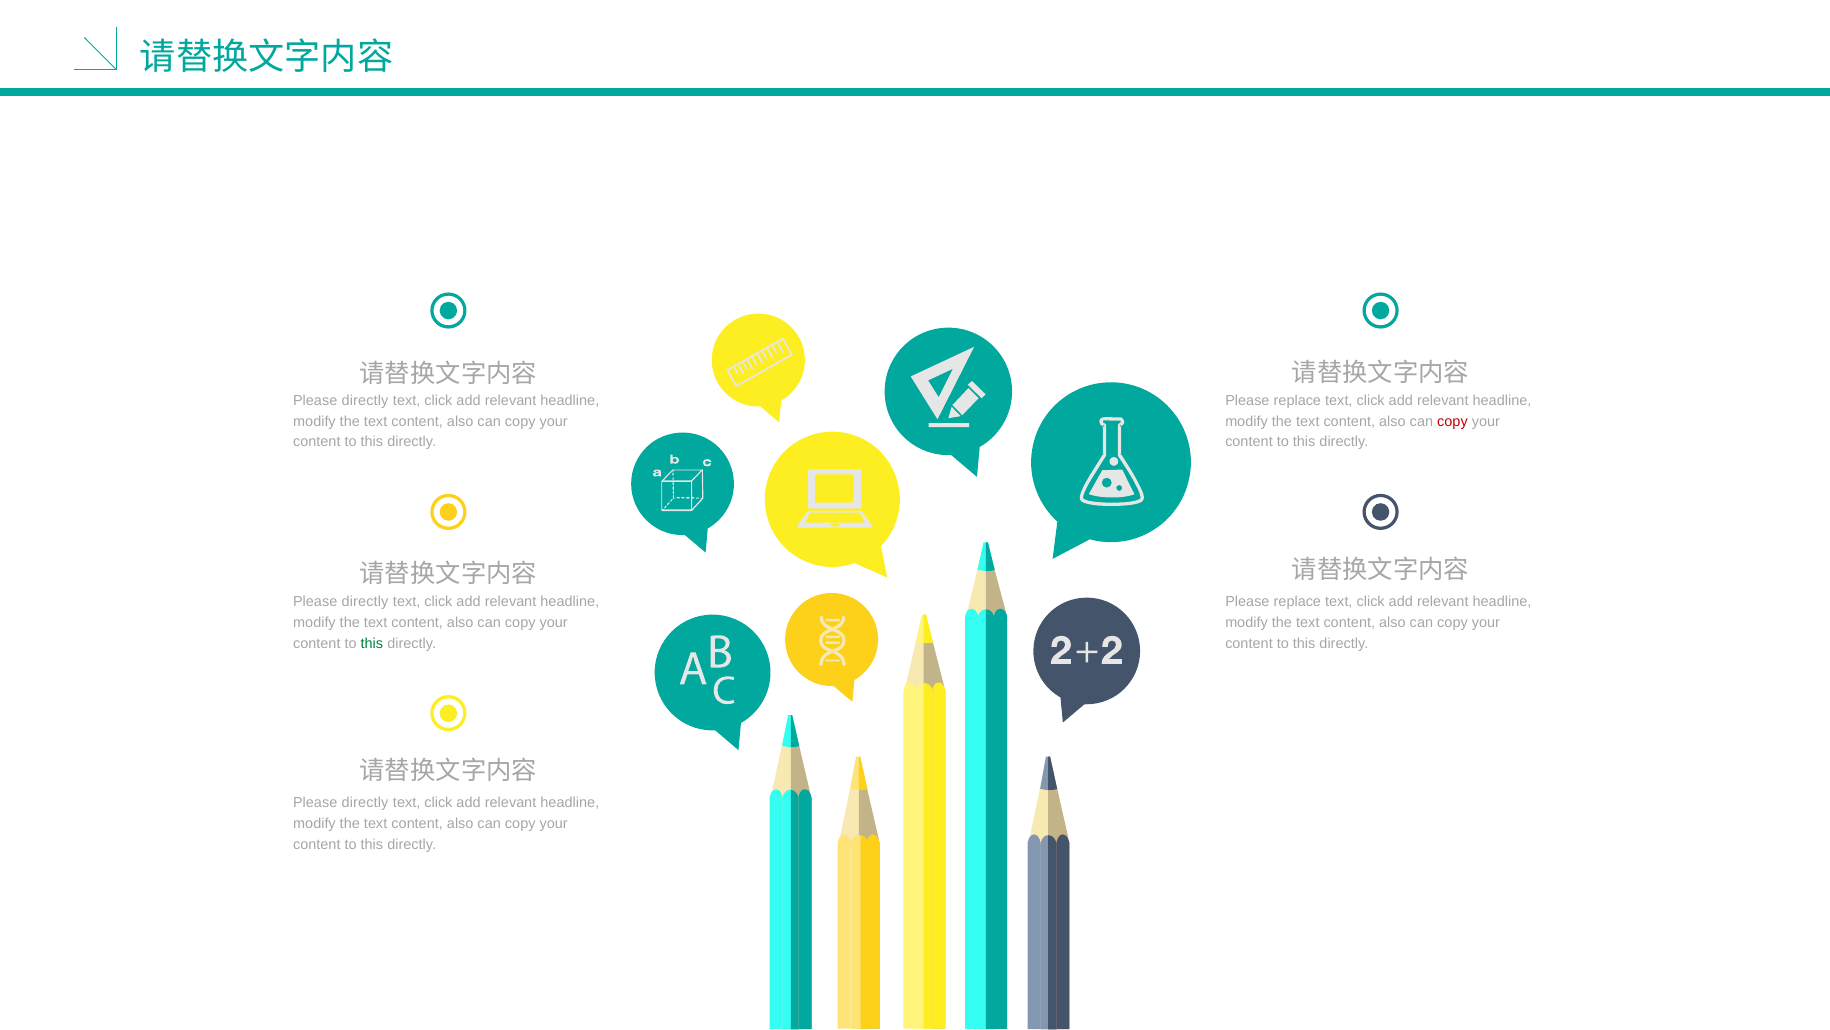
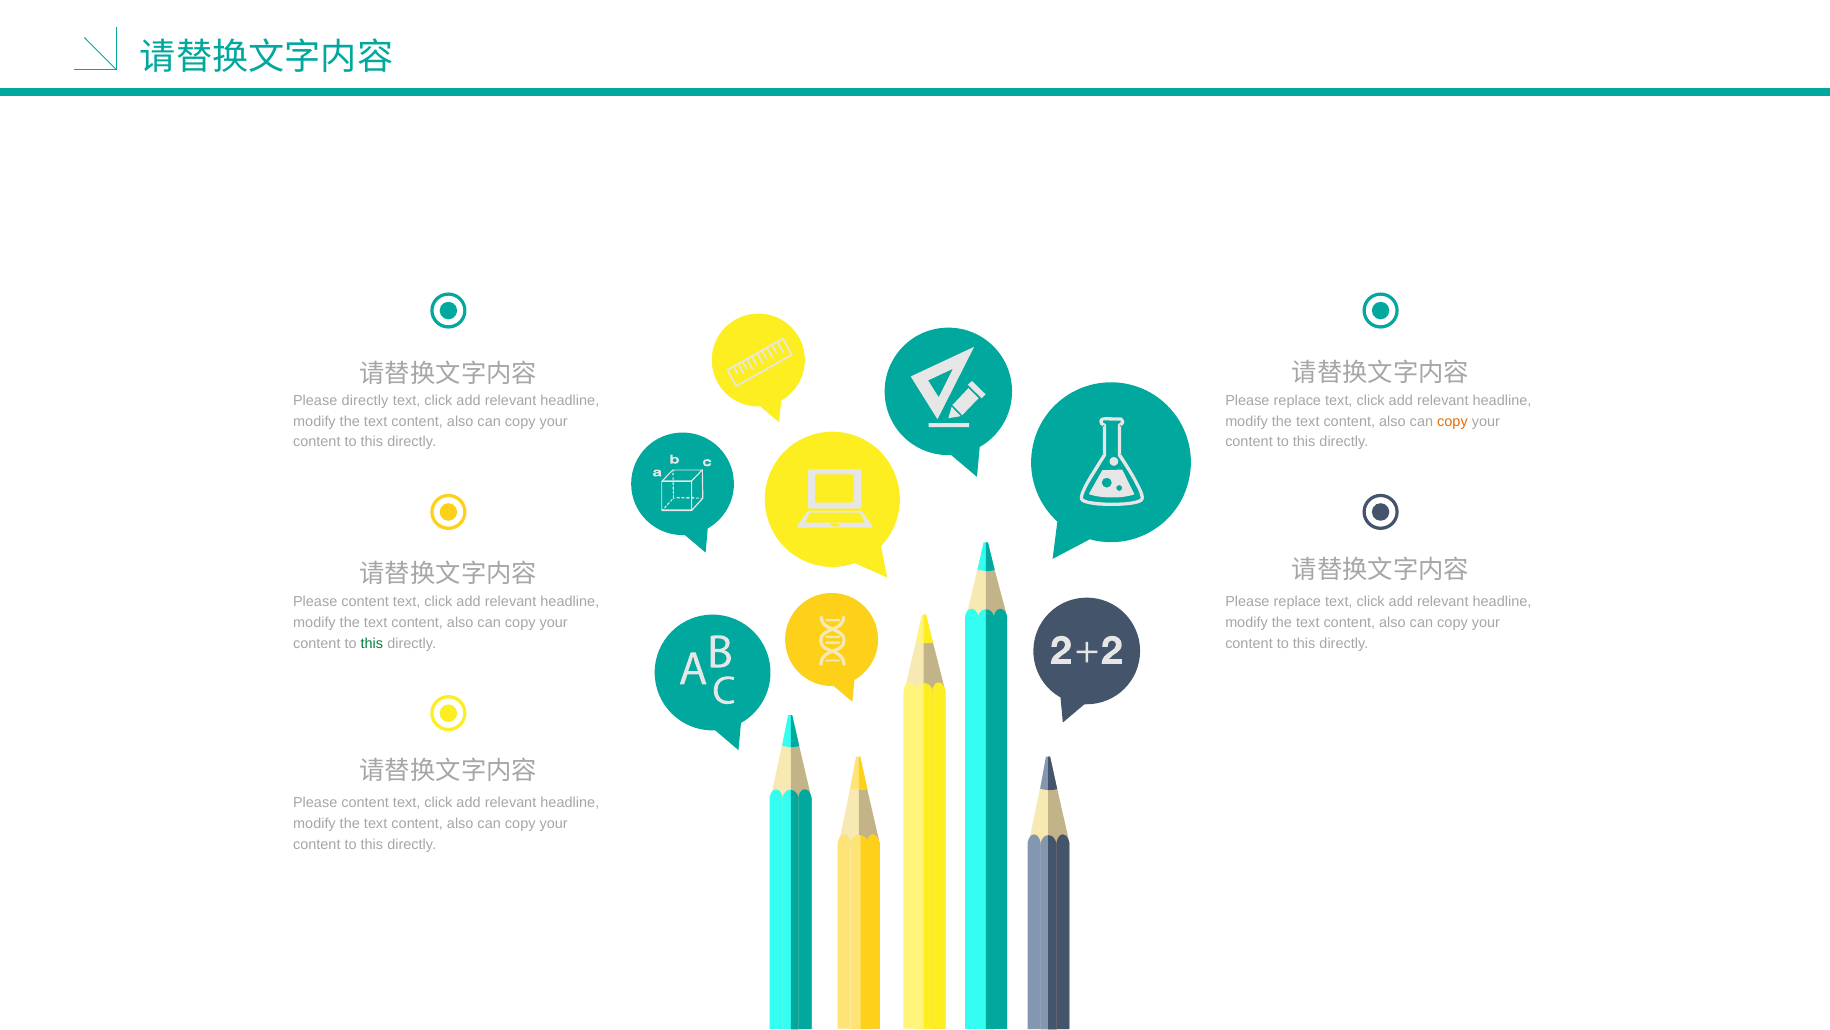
copy at (1452, 421) colour: red -> orange
directly at (365, 602): directly -> content
directly at (365, 803): directly -> content
